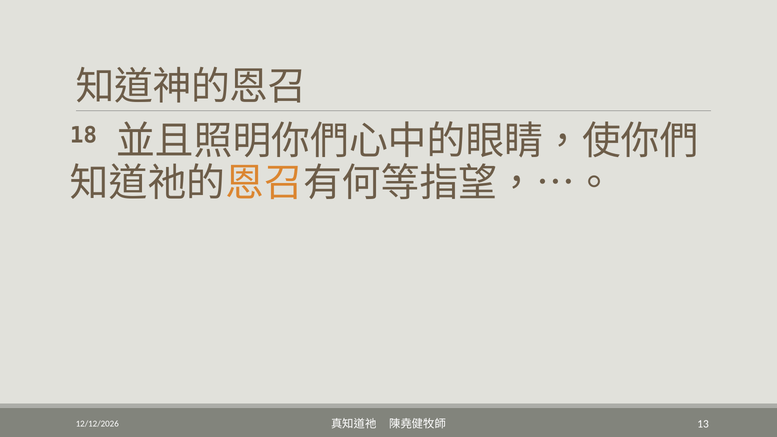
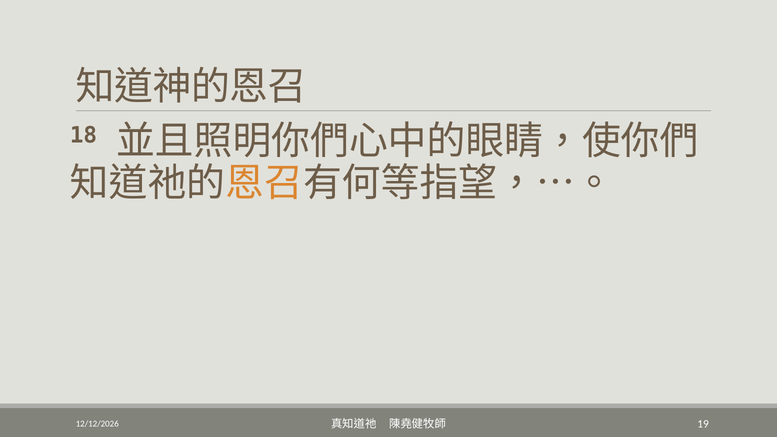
13: 13 -> 19
